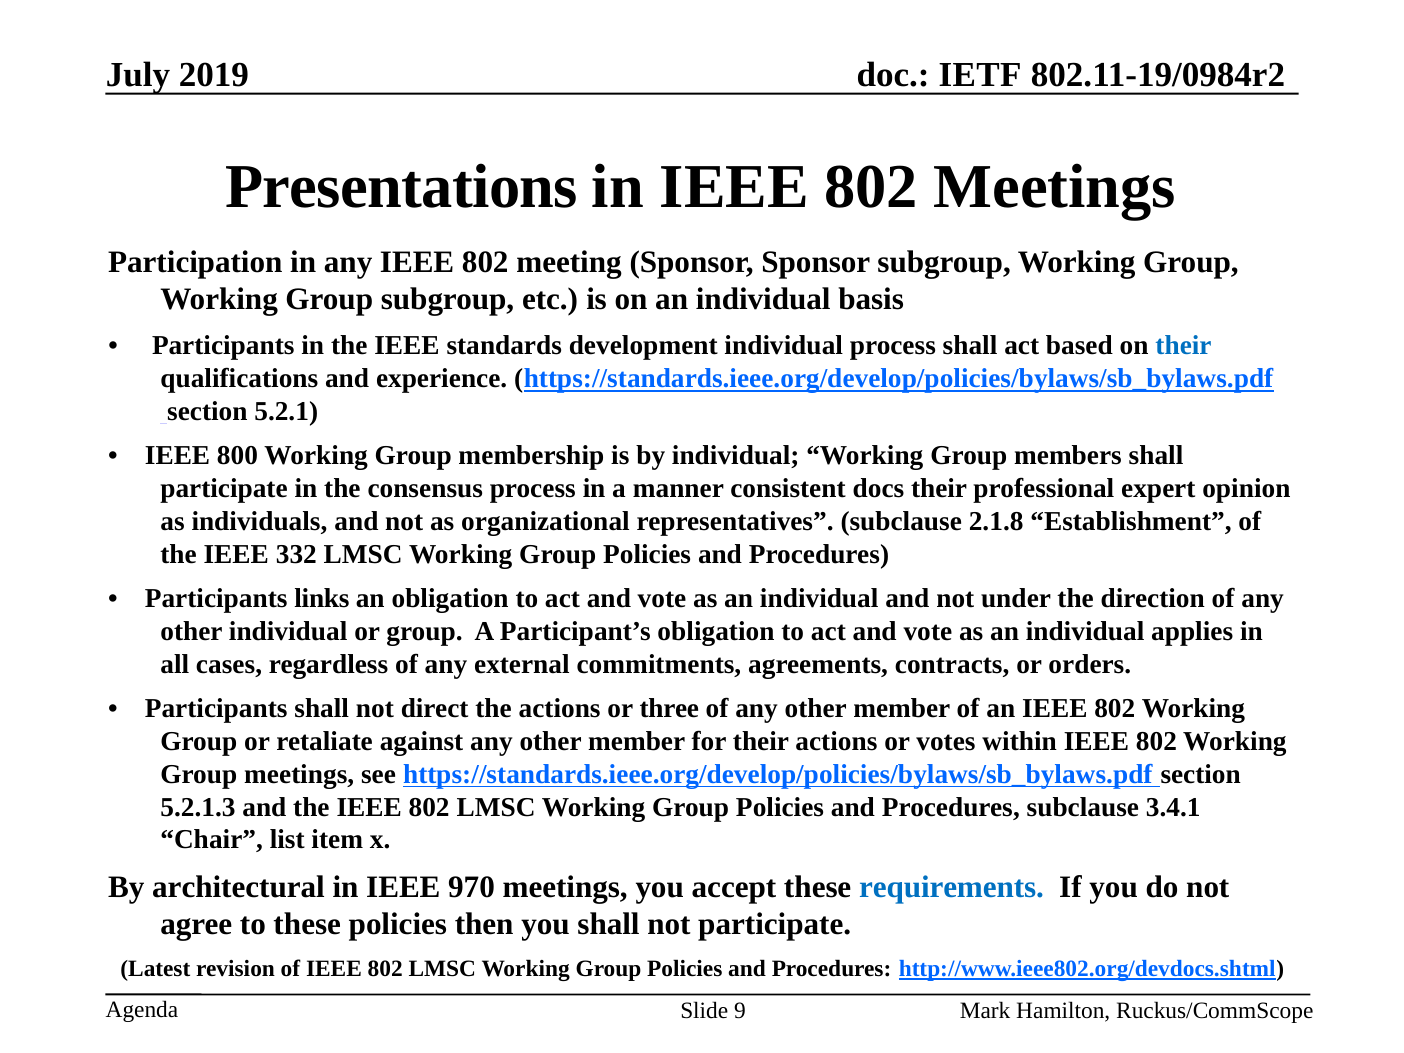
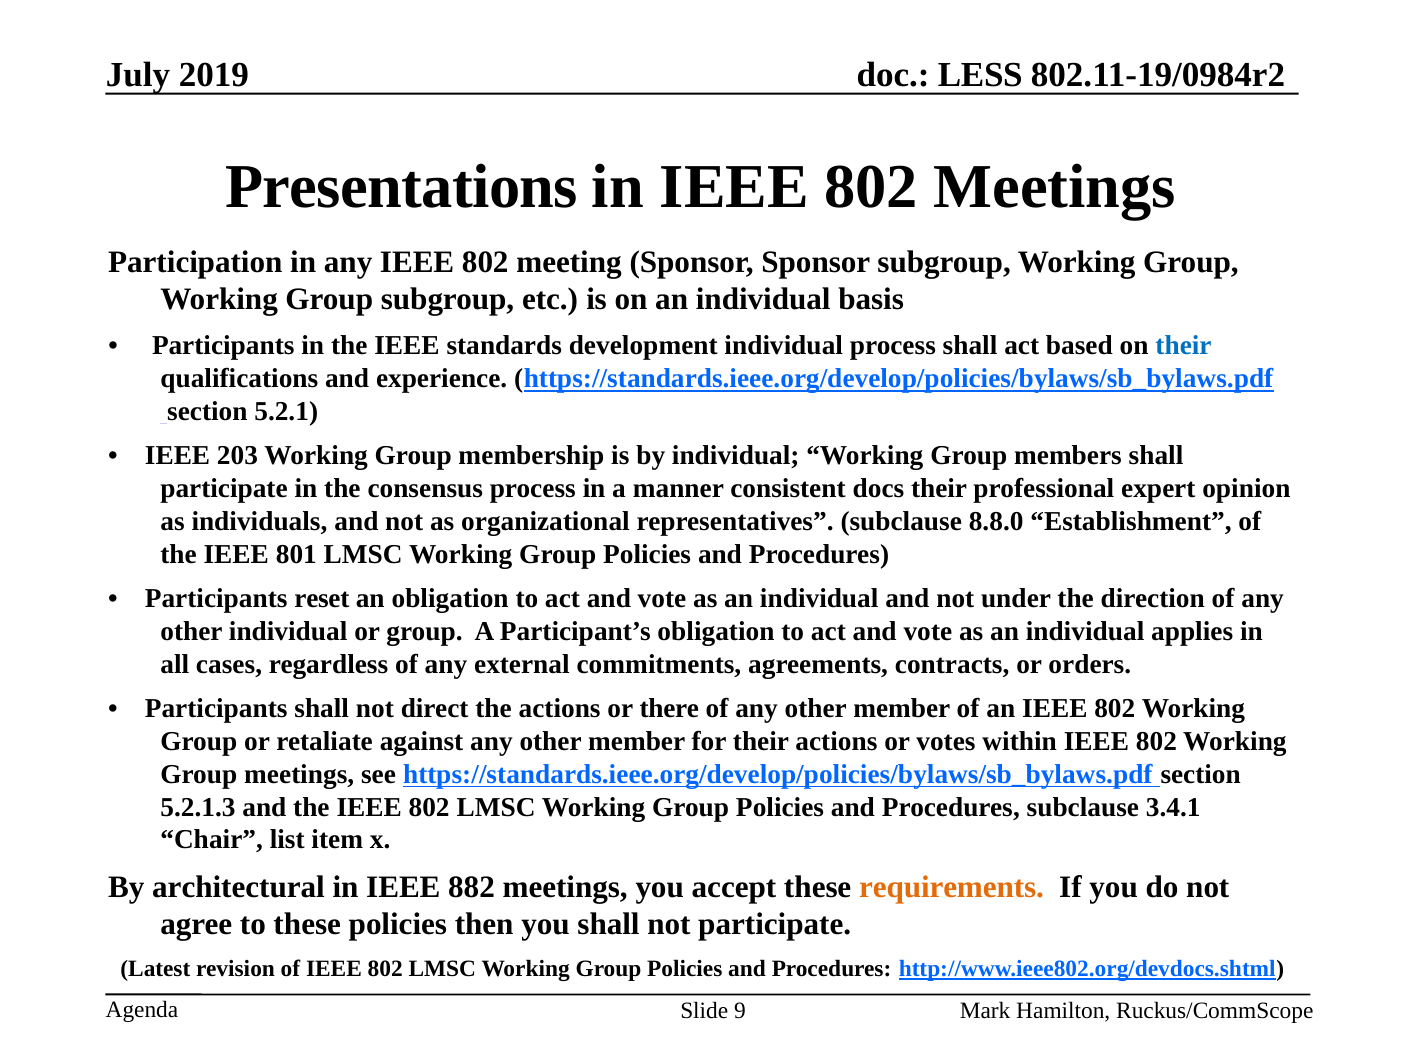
IETF: IETF -> LESS
800: 800 -> 203
2.1.8: 2.1.8 -> 8.8.0
332: 332 -> 801
links: links -> reset
three: three -> there
970: 970 -> 882
requirements colour: blue -> orange
